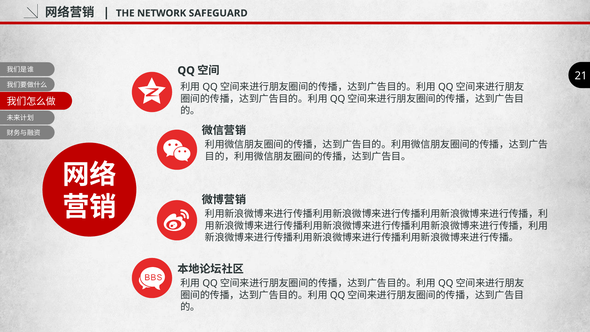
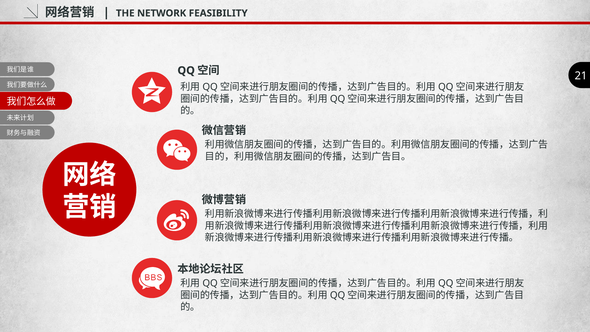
SAFEGUARD: SAFEGUARD -> FEASIBILITY
